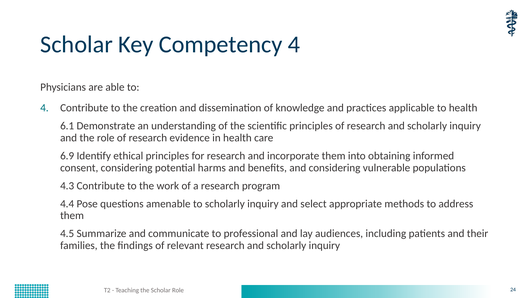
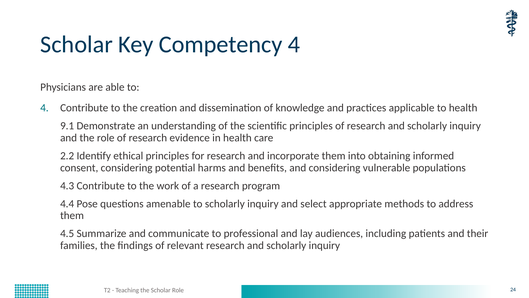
6.1: 6.1 -> 9.1
6.9: 6.9 -> 2.2
